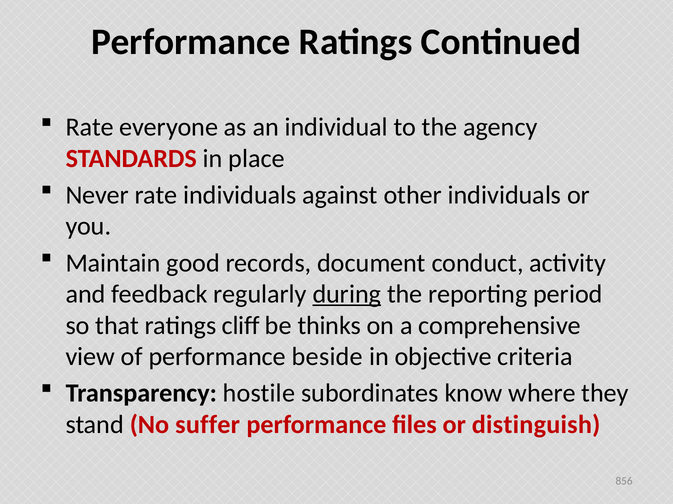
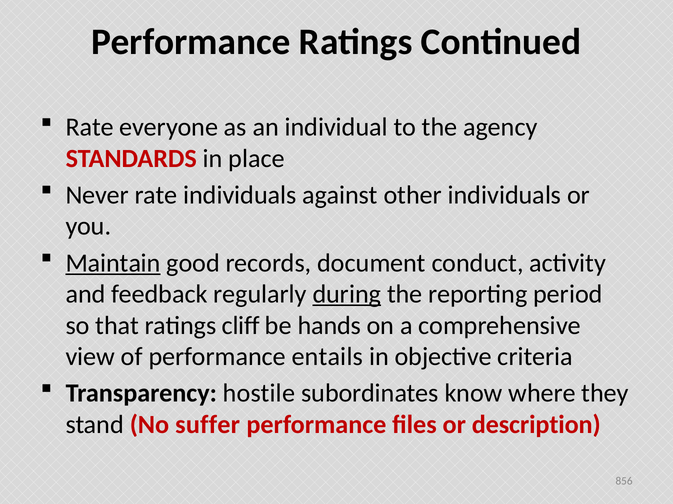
Maintain underline: none -> present
thinks: thinks -> hands
beside: beside -> entails
distinguish: distinguish -> description
